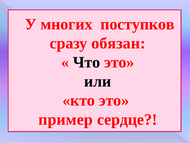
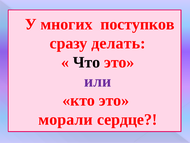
обязан: обязан -> делать
или colour: black -> purple
пример: пример -> морали
